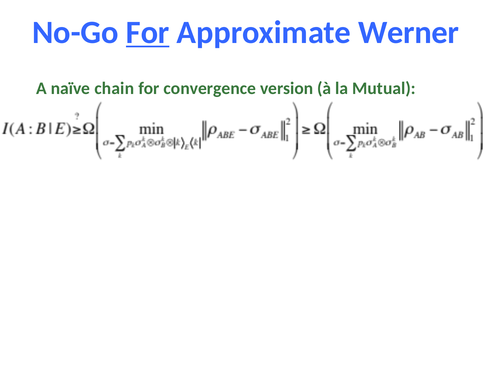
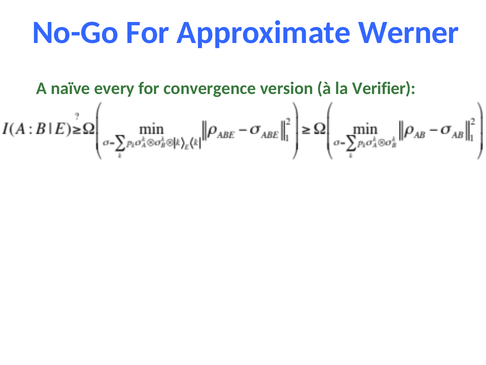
For at (148, 33) underline: present -> none
chain: chain -> every
Mutual: Mutual -> Verifier
